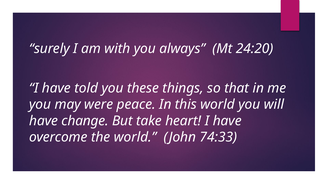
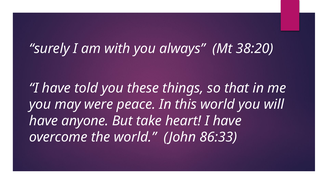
24:20: 24:20 -> 38:20
change: change -> anyone
74:33: 74:33 -> 86:33
